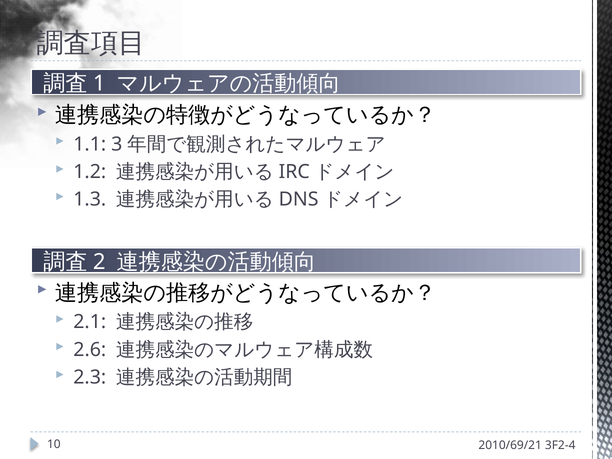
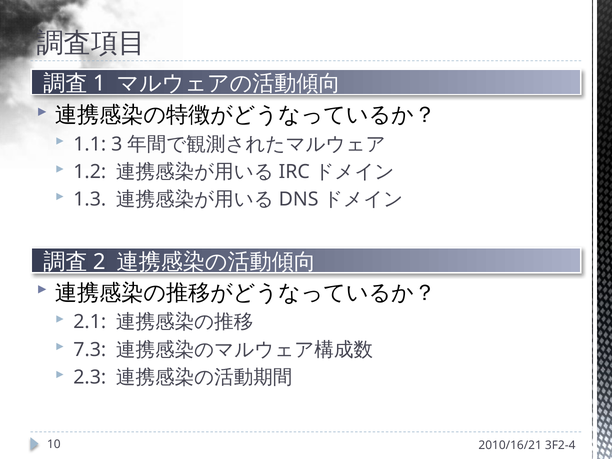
2.6: 2.6 -> 7.3
2010/69/21: 2010/69/21 -> 2010/16/21
